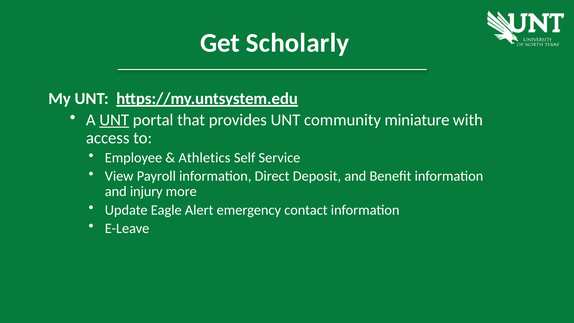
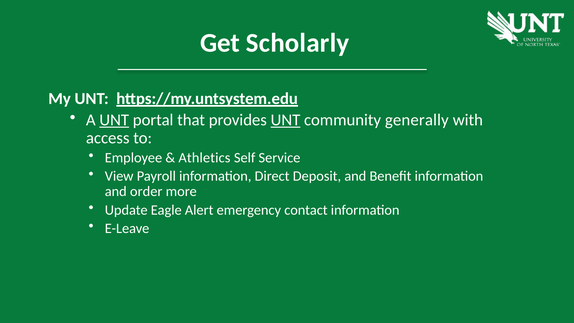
UNT at (285, 120) underline: none -> present
miniature: miniature -> generally
injury: injury -> order
